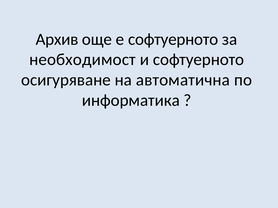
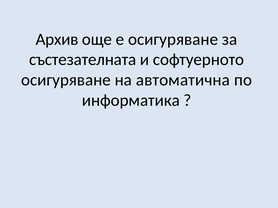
е софтуерното: софтуерното -> осигуряване
необходимост: необходимост -> състезателната
